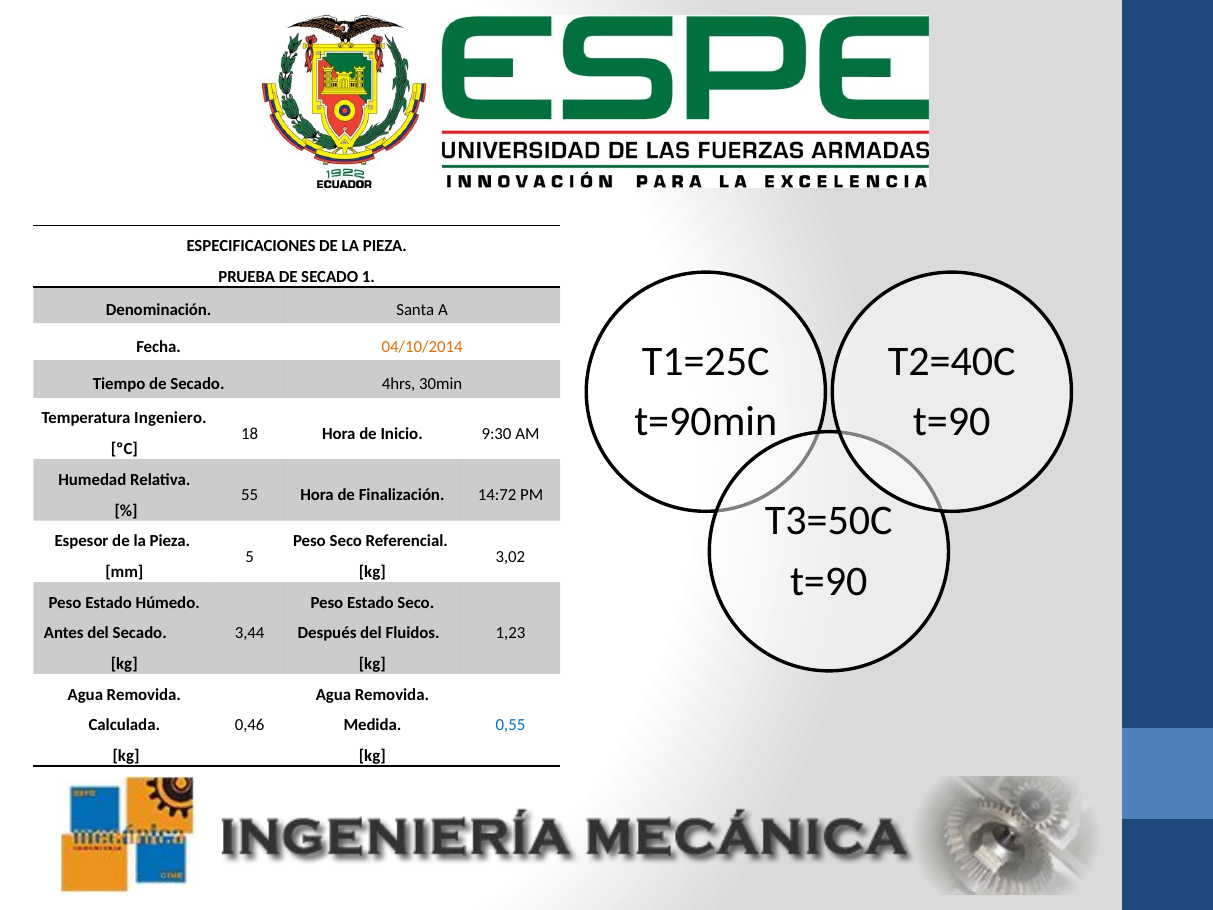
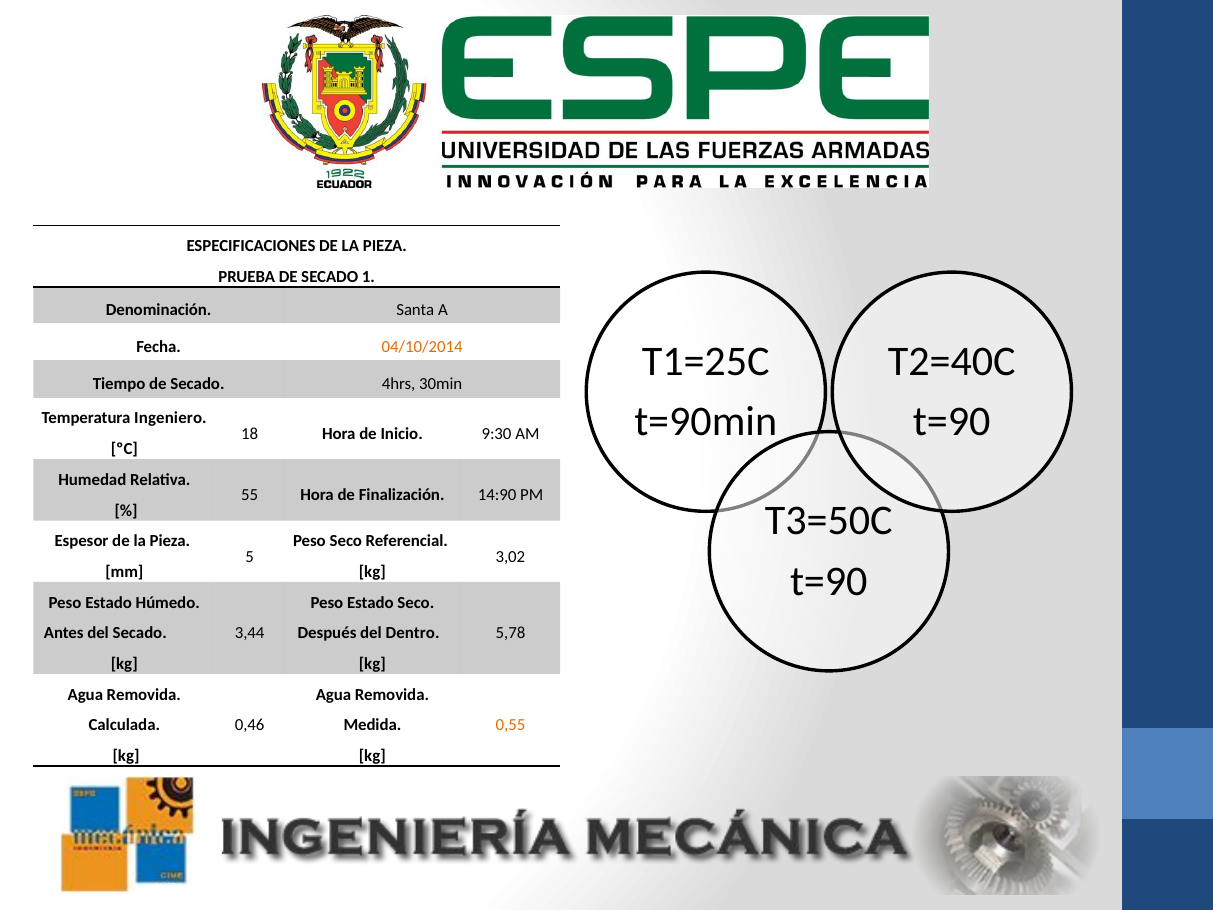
14:72: 14:72 -> 14:90
Fluidos: Fluidos -> Dentro
1,23: 1,23 -> 5,78
0,55 colour: blue -> orange
